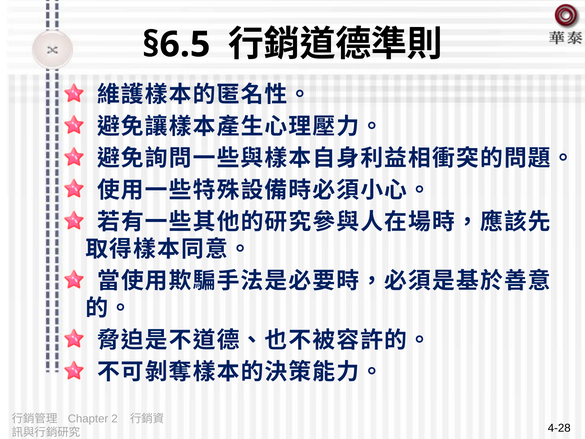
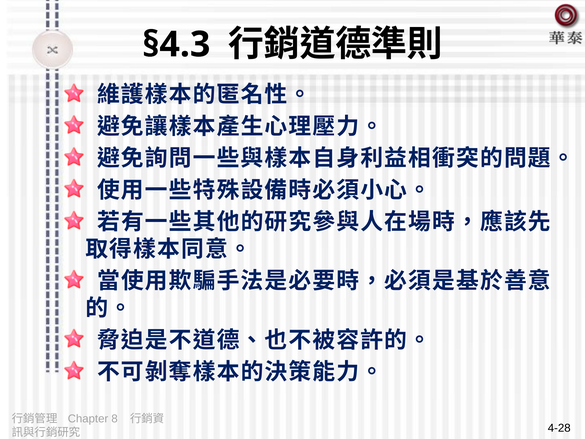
§6.5: §6.5 -> §4.3
2: 2 -> 8
